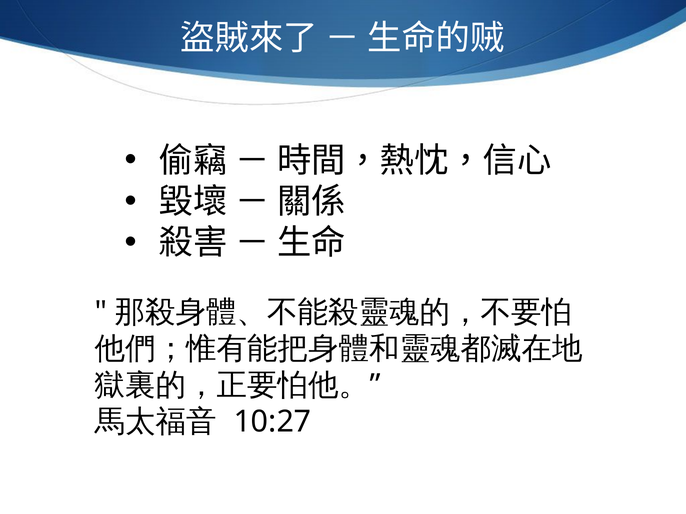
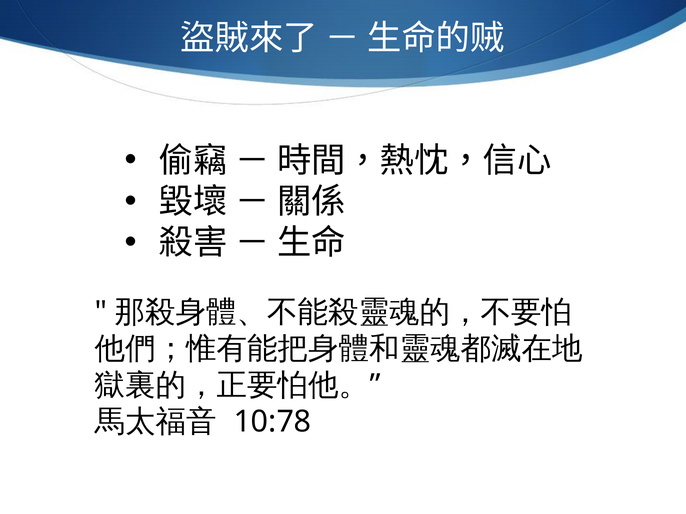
10:27: 10:27 -> 10:78
